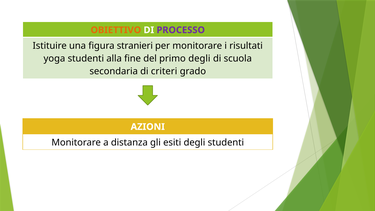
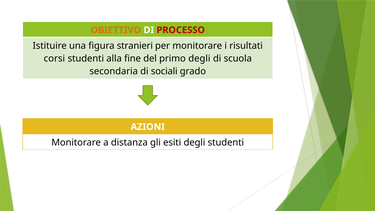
PROCESSO colour: purple -> red
yoga: yoga -> corsi
criteri: criteri -> sociali
